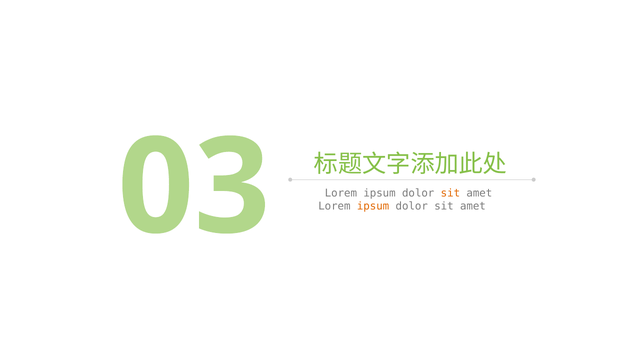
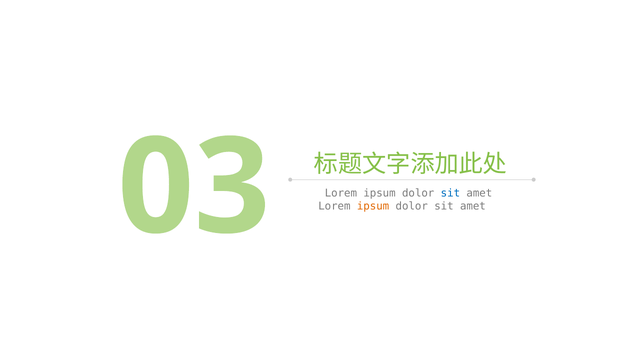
sit at (450, 193) colour: orange -> blue
